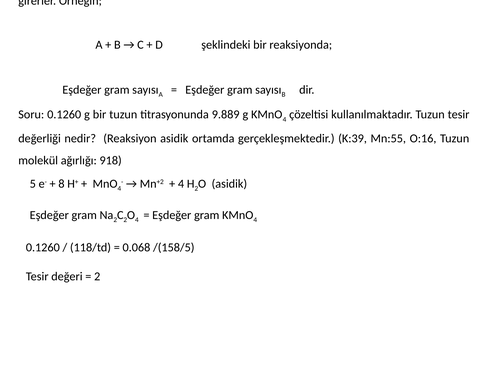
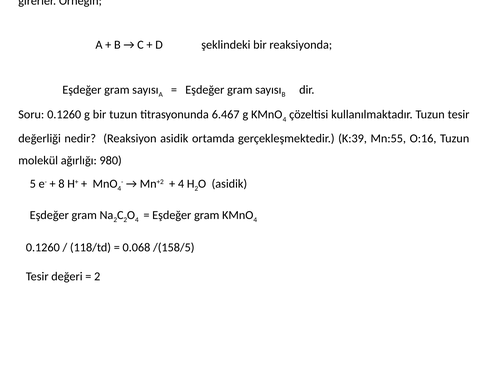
9.889: 9.889 -> 6.467
918: 918 -> 980
